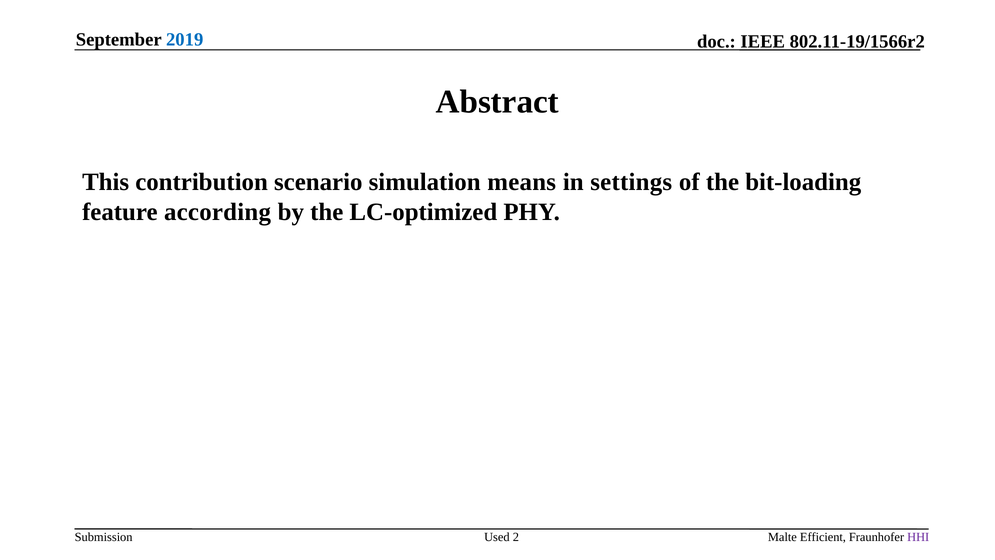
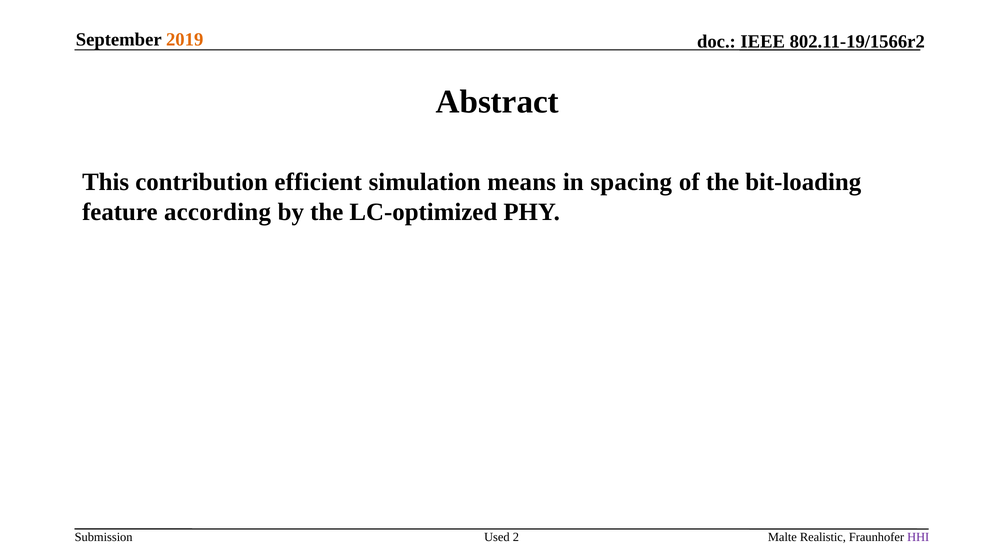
2019 colour: blue -> orange
scenario: scenario -> efficient
settings: settings -> spacing
Efficient: Efficient -> Realistic
